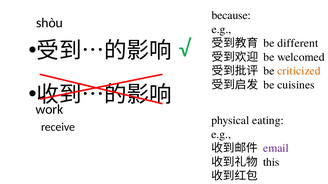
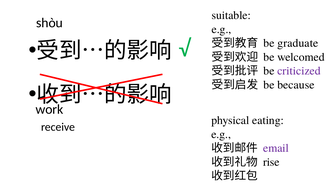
because: because -> suitable
different: different -> graduate
criticized colour: orange -> purple
cuisines: cuisines -> because
this: this -> rise
